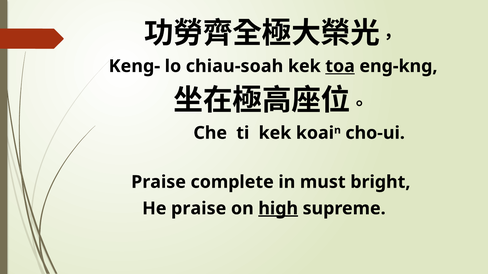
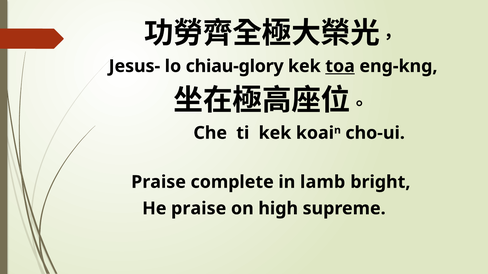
Keng-: Keng- -> Jesus-
chiau-soah: chiau-soah -> chiau-glory
must: must -> lamb
high underline: present -> none
